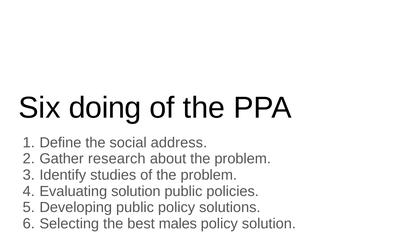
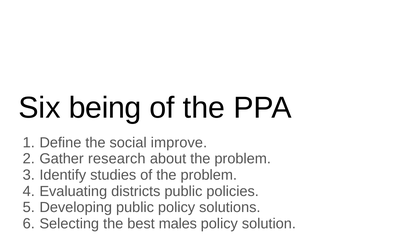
doing: doing -> being
address: address -> improve
Evaluating solution: solution -> districts
